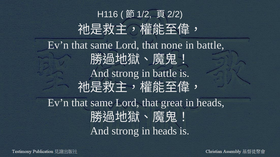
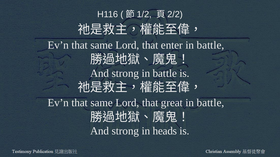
none: none -> enter
great in heads: heads -> battle
